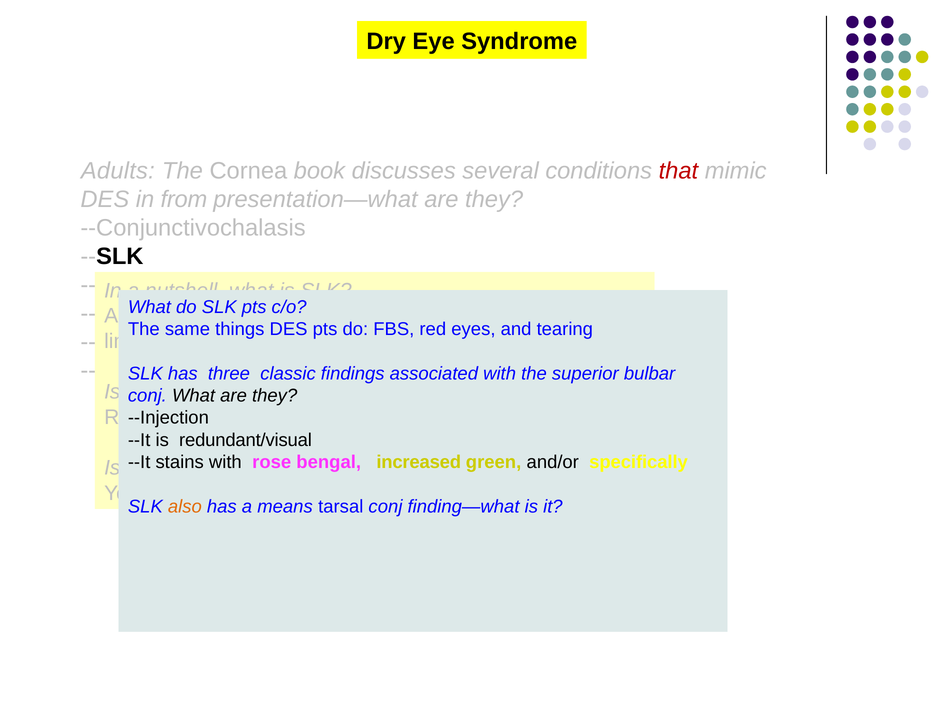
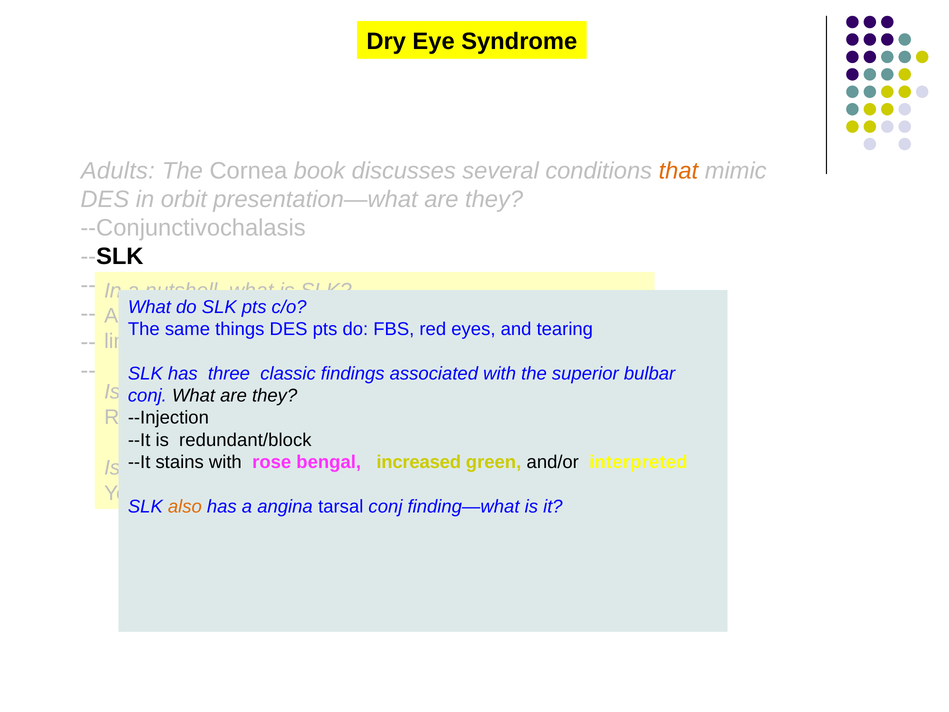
that colour: red -> orange
from: from -> orbit
redundant/visual: redundant/visual -> redundant/block
specifically: specifically -> interpreted
means: means -> angina
